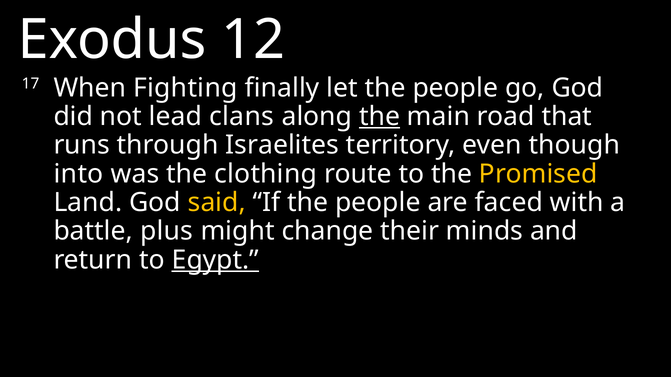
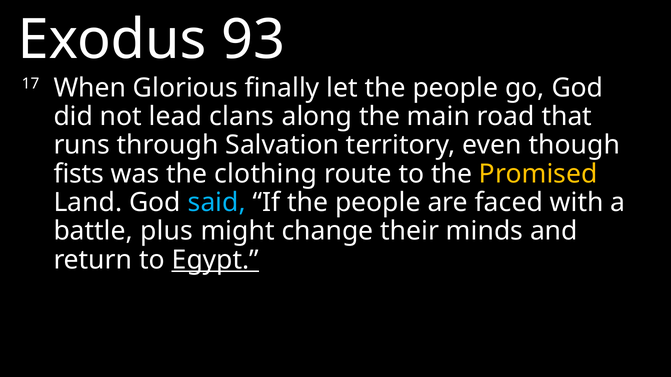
12: 12 -> 93
Fighting: Fighting -> Glorious
the at (380, 117) underline: present -> none
Israelites: Israelites -> Salvation
into: into -> fists
said colour: yellow -> light blue
